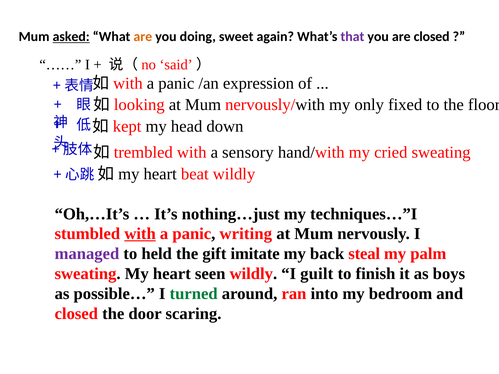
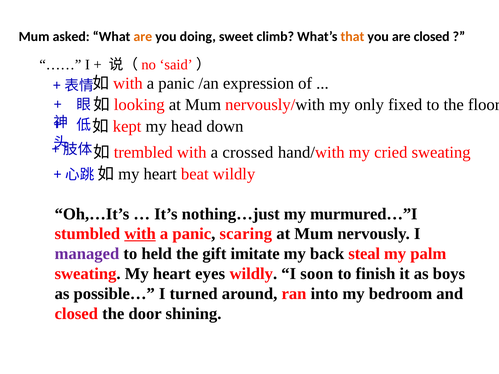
asked underline: present -> none
again: again -> climb
that colour: purple -> orange
sensory: sensory -> crossed
techniques…”I: techniques…”I -> murmured…”I
writing: writing -> scaring
seen: seen -> eyes
guilt: guilt -> soon
turned colour: green -> black
scaring: scaring -> shining
